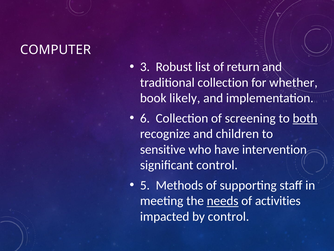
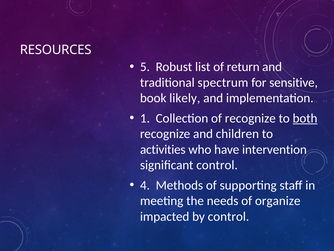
COMPUTER: COMPUTER -> RESOURCES
3: 3 -> 5
traditional collection: collection -> spectrum
whether: whether -> sensitive
6: 6 -> 1
of screening: screening -> recognize
sensitive: sensitive -> activities
5: 5 -> 4
needs underline: present -> none
activities: activities -> organize
